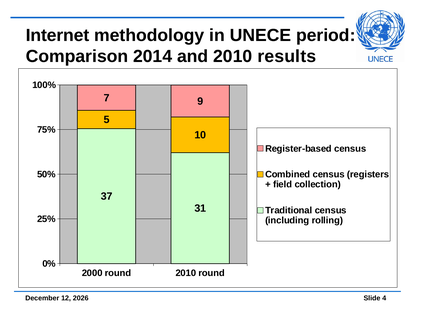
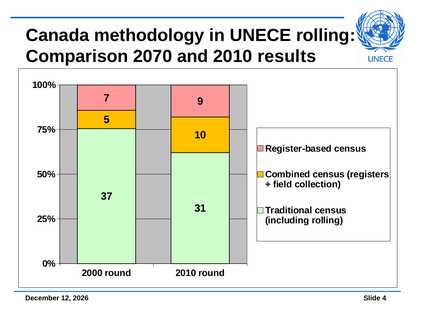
Internet: Internet -> Canada
UNECE period: period -> rolling
2014: 2014 -> 2070
